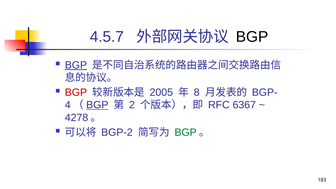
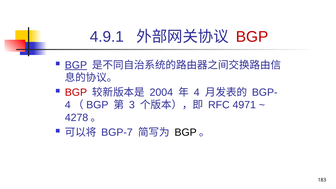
4.5.7: 4.5.7 -> 4.9.1
BGP at (252, 37) colour: black -> red
2005: 2005 -> 2004
8 at (197, 92): 8 -> 4
BGP at (97, 105) underline: present -> none
2: 2 -> 3
6367: 6367 -> 4971
BGP-2: BGP-2 -> BGP-7
BGP at (186, 132) colour: green -> black
